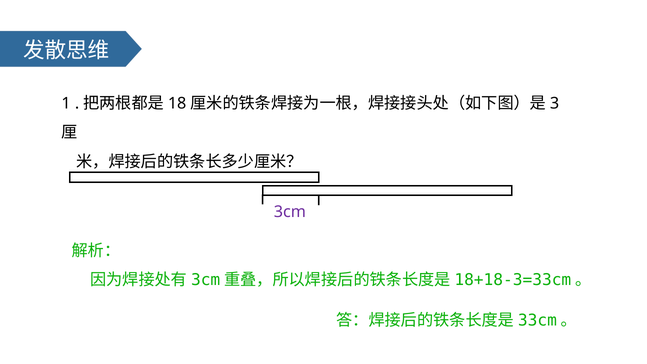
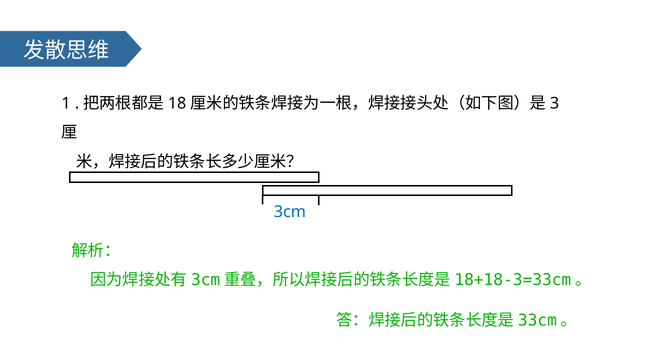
3cm colour: purple -> blue
